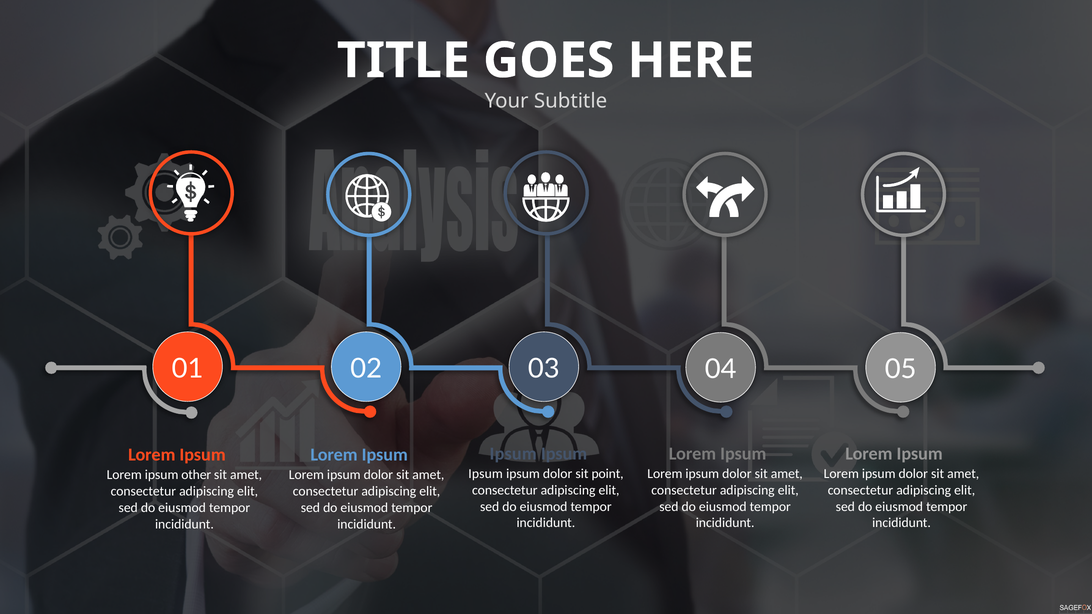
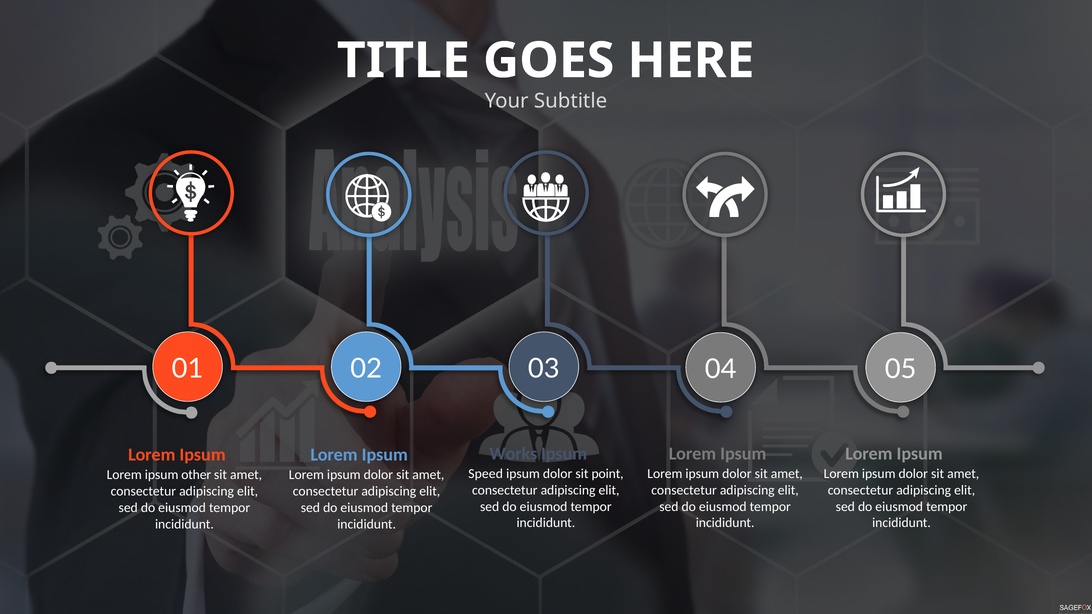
Ipsum at (513, 454): Ipsum -> Works
Ipsum at (486, 474): Ipsum -> Speed
